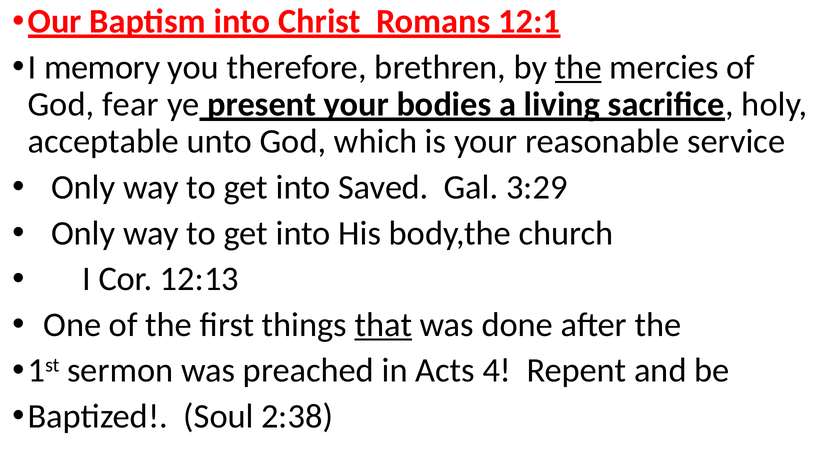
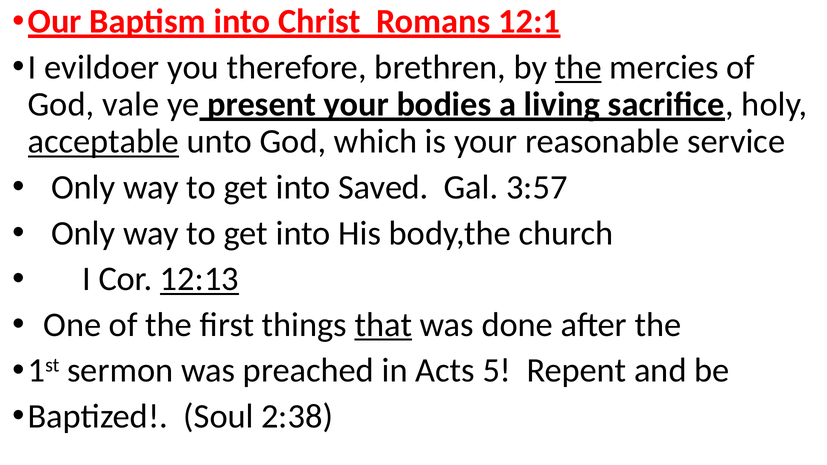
memory: memory -> evildoer
fear: fear -> vale
acceptable underline: none -> present
3:29: 3:29 -> 3:57
12:13 underline: none -> present
4: 4 -> 5
